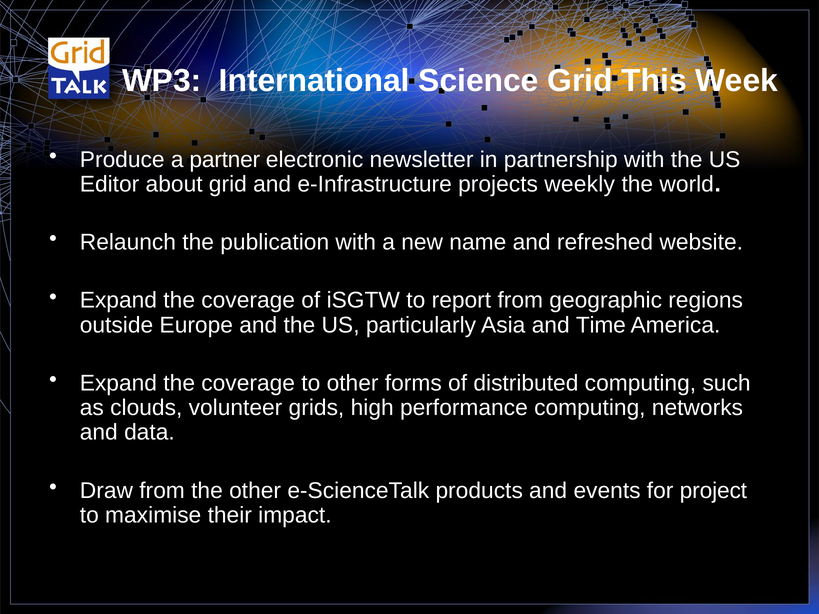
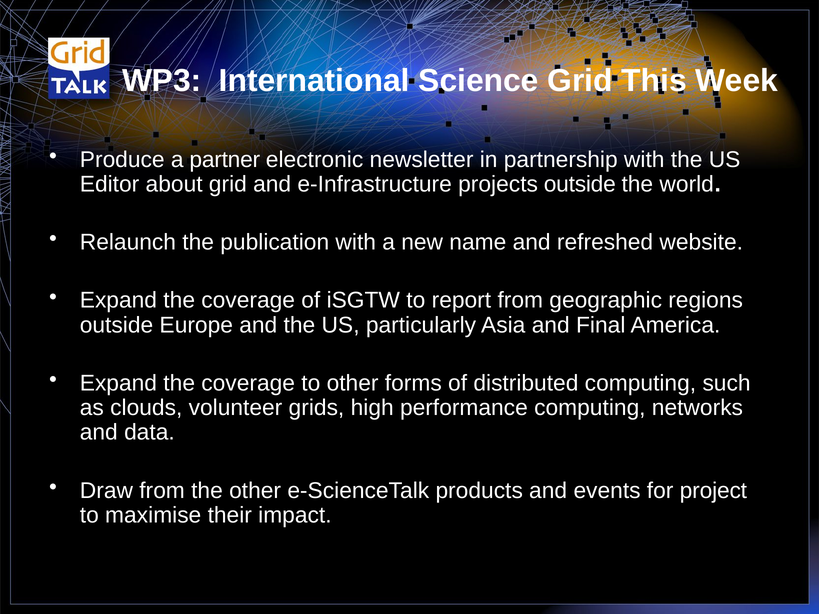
projects weekly: weekly -> outside
Time: Time -> Final
